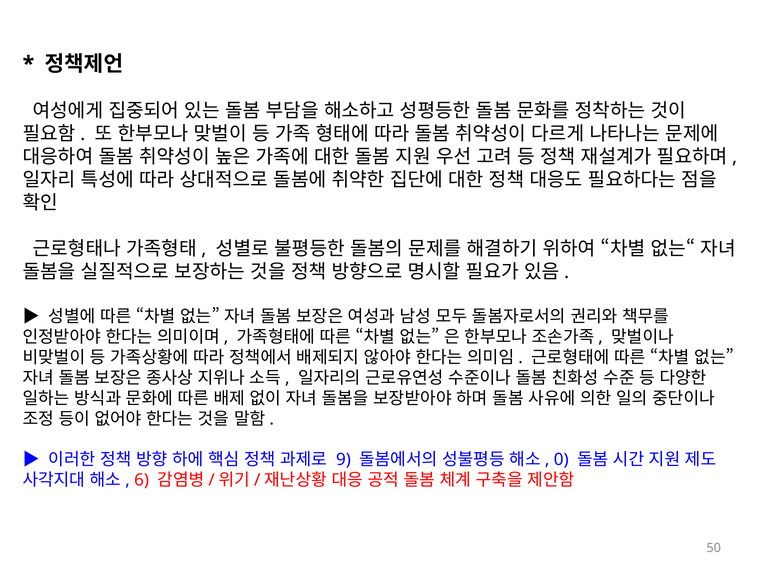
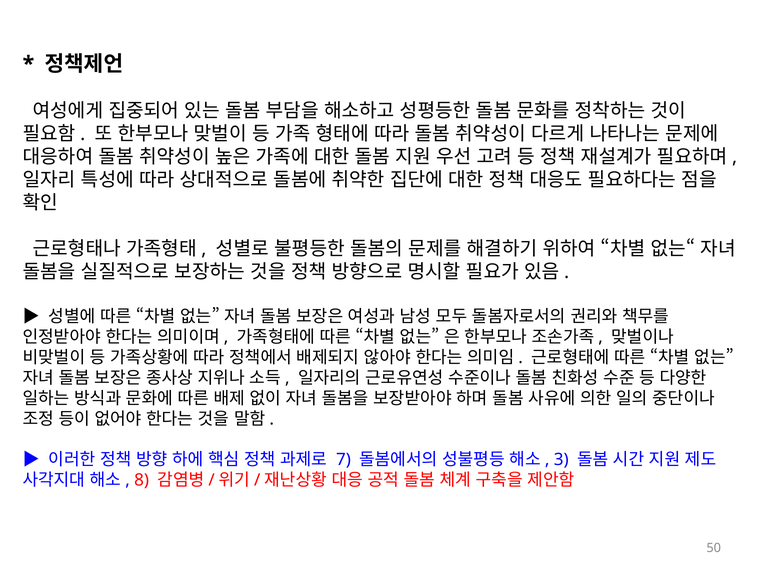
9: 9 -> 7
0: 0 -> 3
6: 6 -> 8
